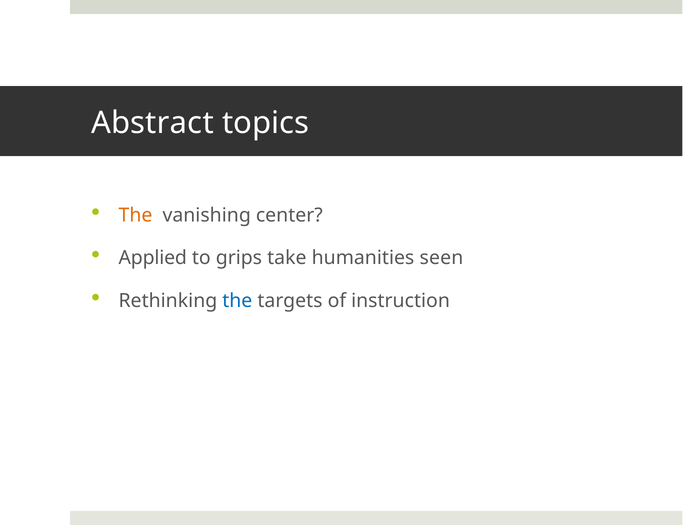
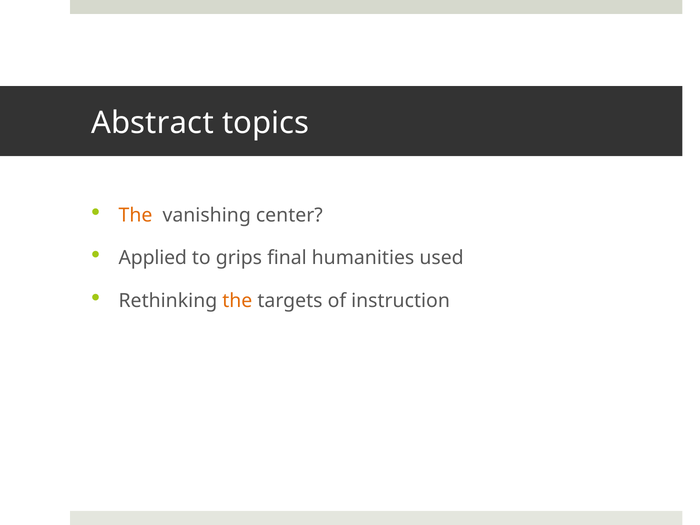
take: take -> final
seen: seen -> used
the at (237, 301) colour: blue -> orange
